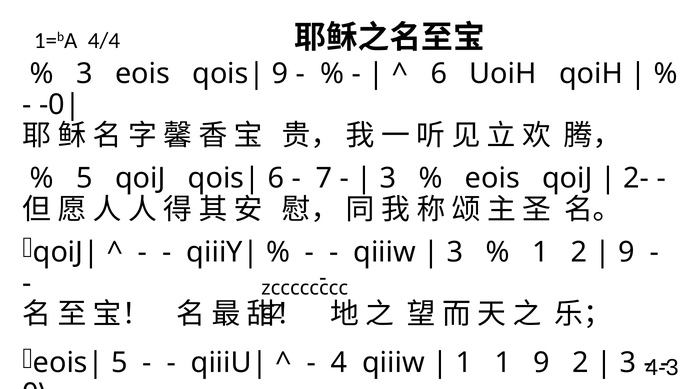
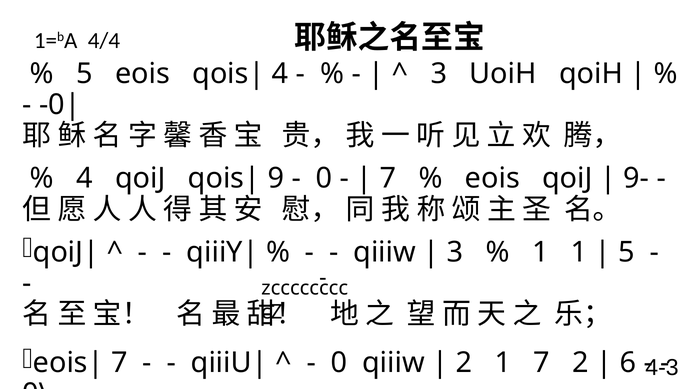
3 at (84, 74): 3 -> 5
9 at (280, 74): 9 -> 4
6 at (439, 74): 6 -> 3
5 at (84, 179): 5 -> 4
6 at (276, 179): 6 -> 9
7 at (324, 179): 7 -> 0
3 at (388, 179): 3 -> 7
2-: 2- -> 9-
1 2: 2 -> 1
9 at (626, 252): 9 -> 5
5 at (119, 363): 5 -> 7
4 at (339, 363): 4 -> 0
1 at (464, 363): 1 -> 2
1 9: 9 -> 7
3 at (628, 363): 3 -> 6
